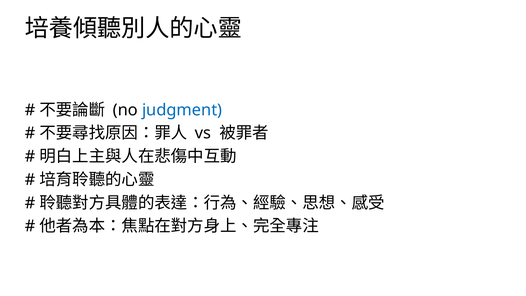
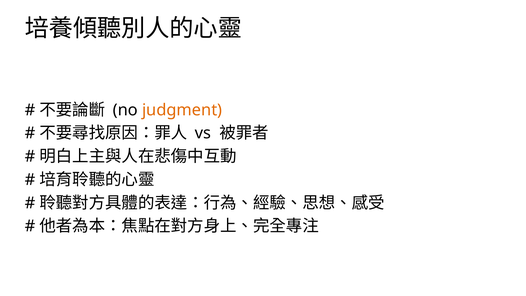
judgment colour: blue -> orange
